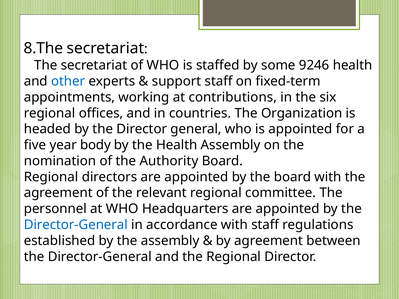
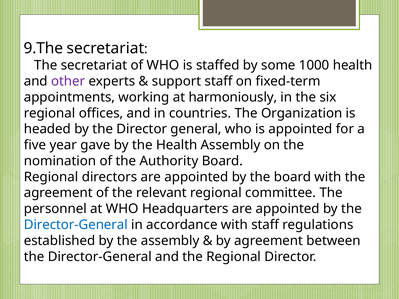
8.The: 8.The -> 9.The
9246: 9246 -> 1000
other colour: blue -> purple
contributions: contributions -> harmoniously
body: body -> gave
